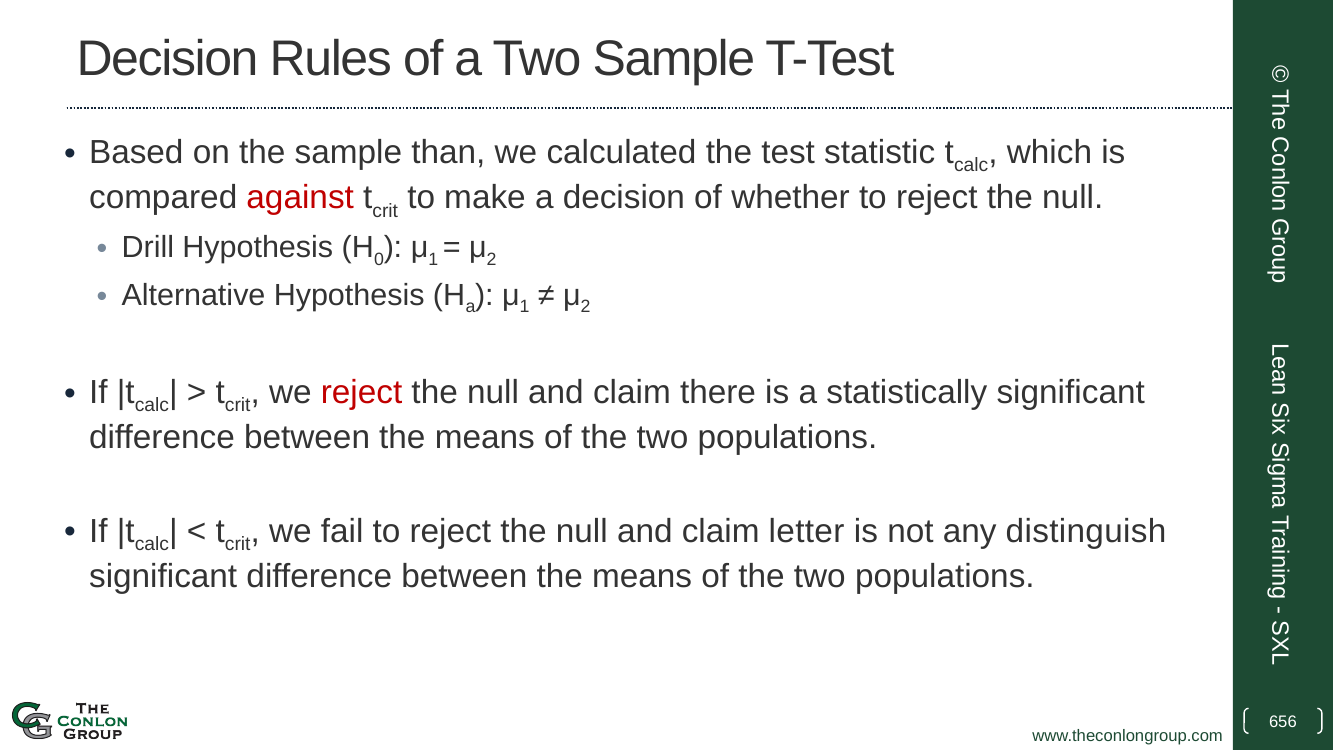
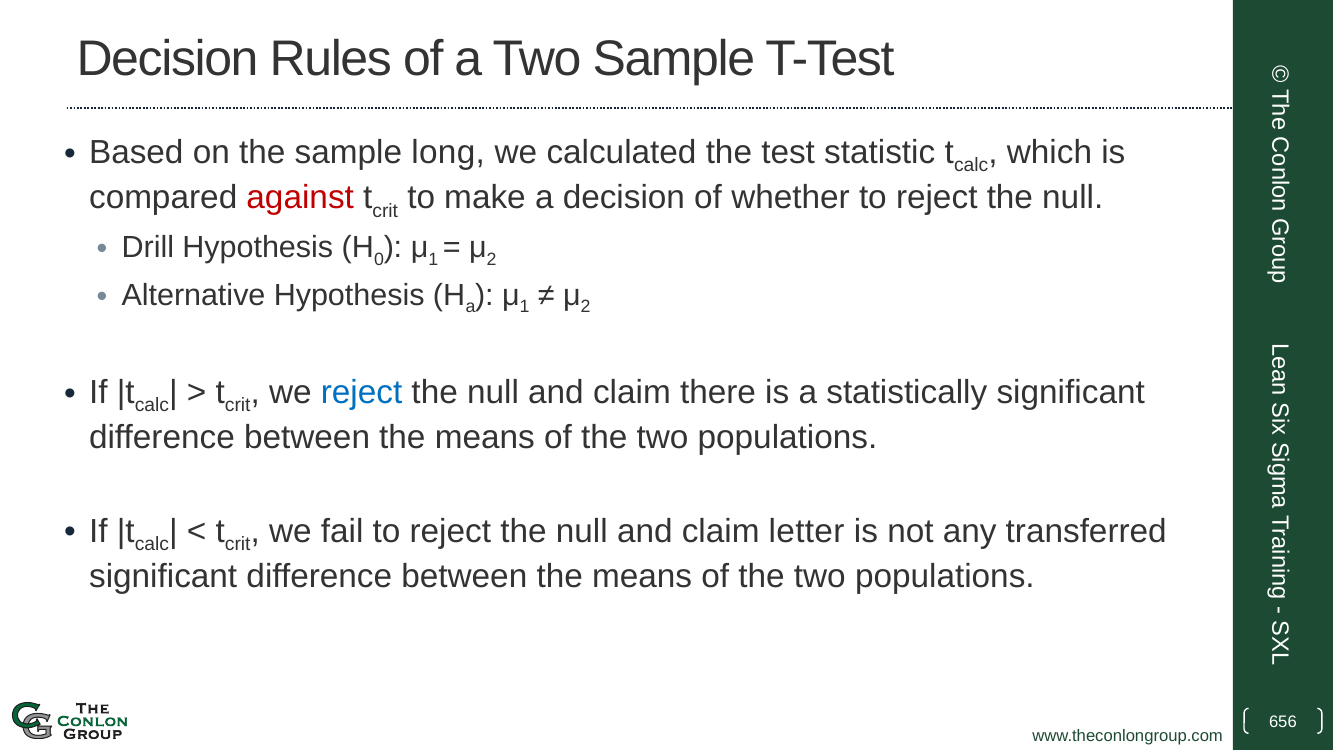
than: than -> long
reject at (362, 392) colour: red -> blue
distinguish: distinguish -> transferred
